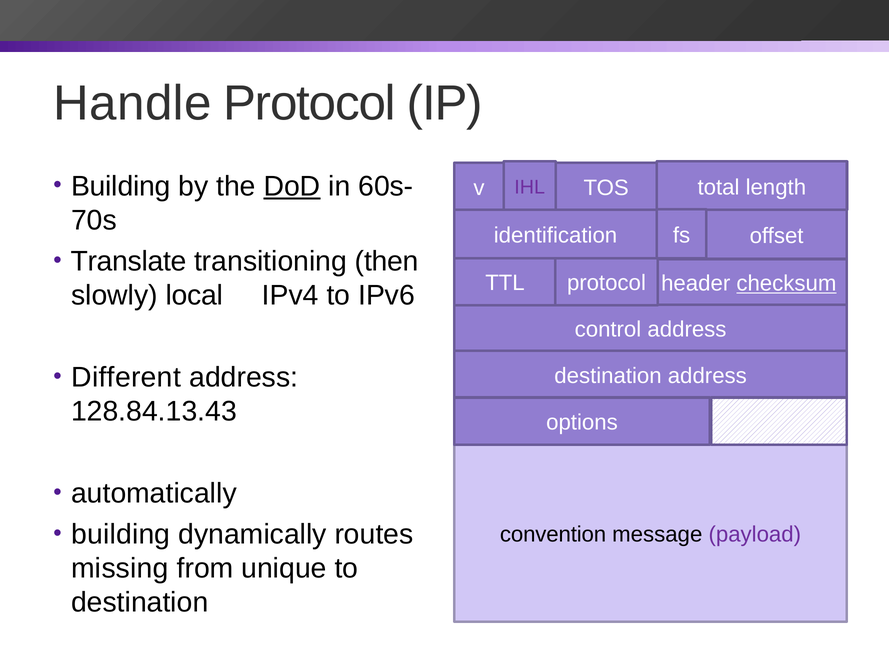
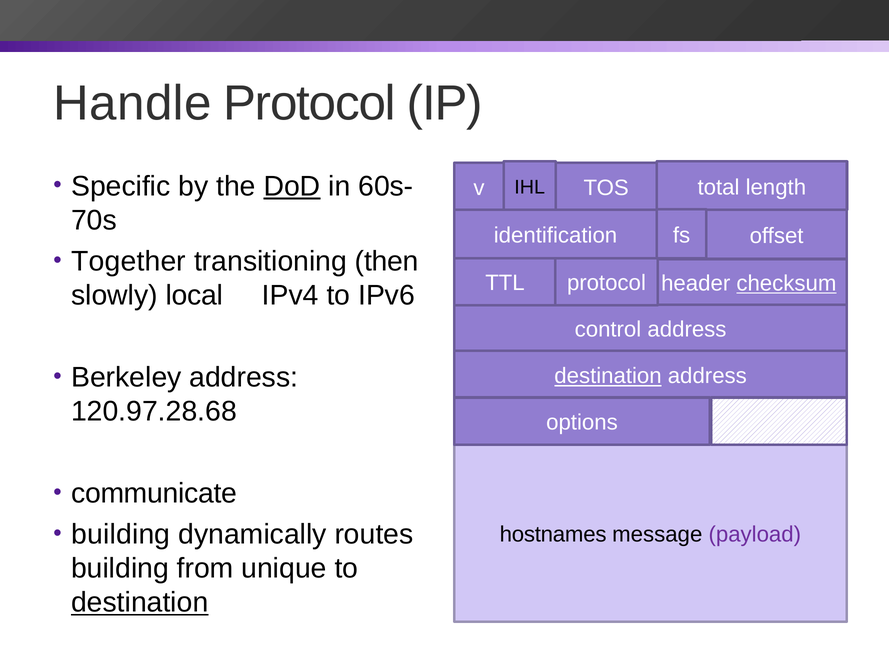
Building at (121, 186): Building -> Specific
IHL colour: purple -> black
Translate: Translate -> Together
Different: Different -> Berkeley
destination at (608, 376) underline: none -> present
128.84.13.43: 128.84.13.43 -> 120.97.28.68
automatically: automatically -> communicate
convention: convention -> hostnames
missing at (120, 568): missing -> building
destination at (140, 602) underline: none -> present
